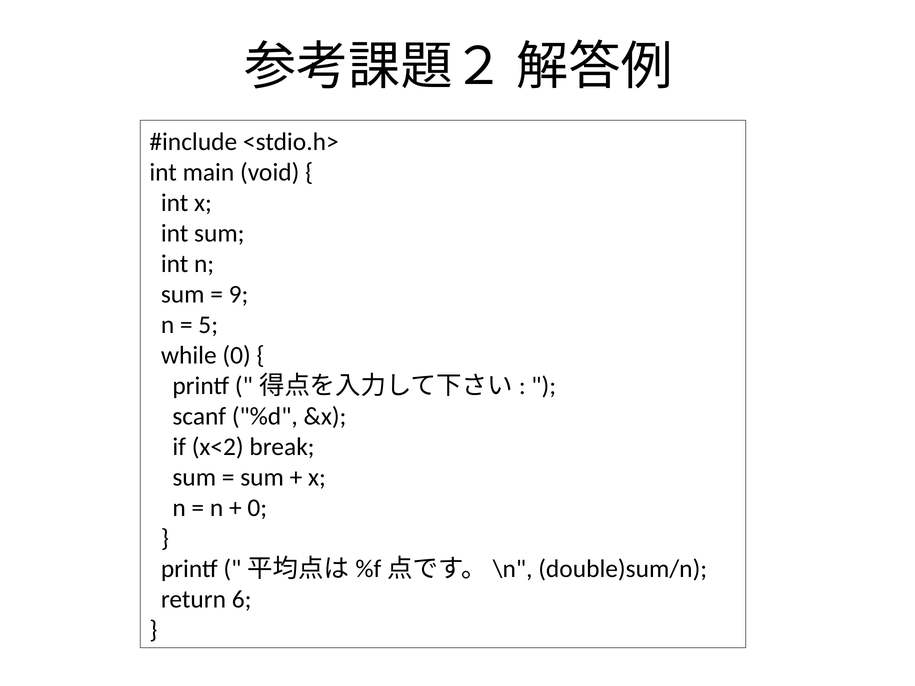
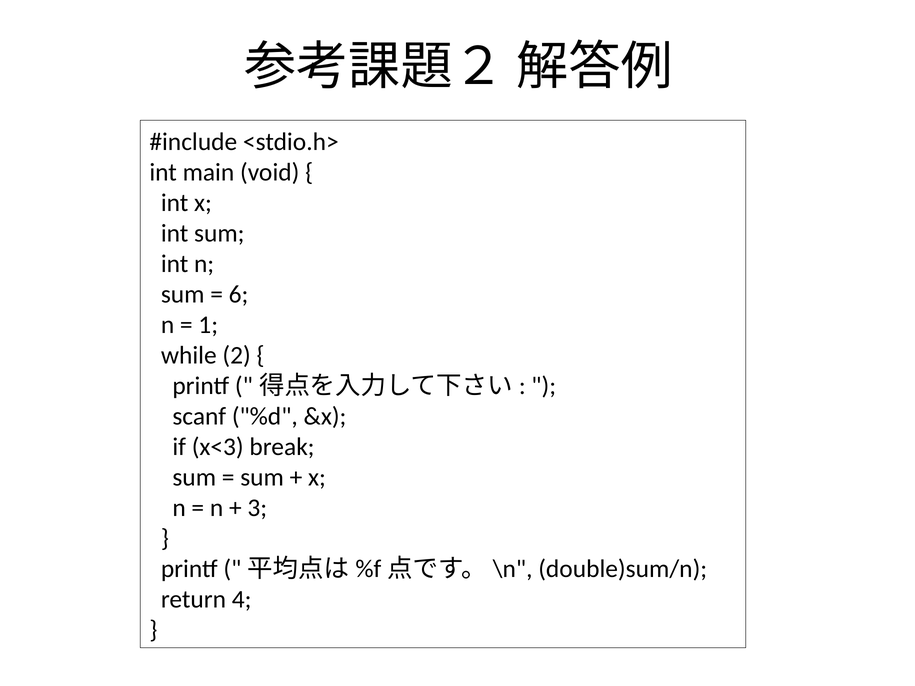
9: 9 -> 6
5: 5 -> 1
while 0: 0 -> 2
x<2: x<2 -> x<3
0 at (257, 508): 0 -> 3
6: 6 -> 4
